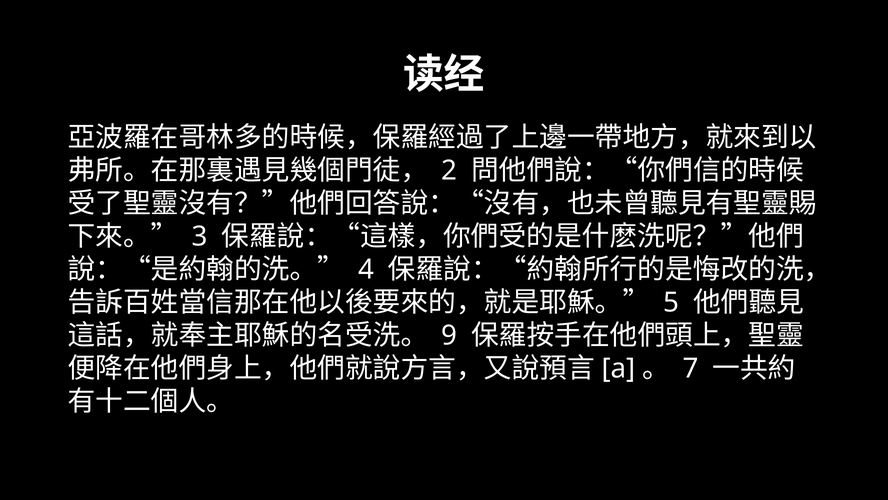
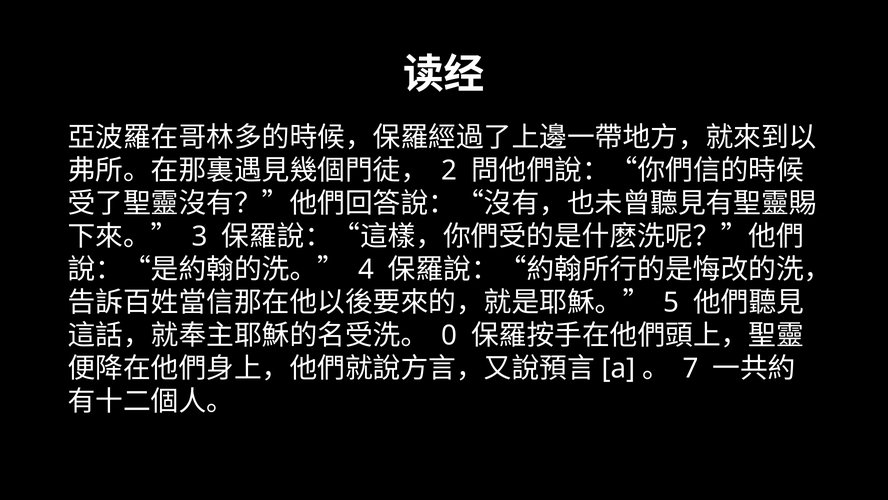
9: 9 -> 0
